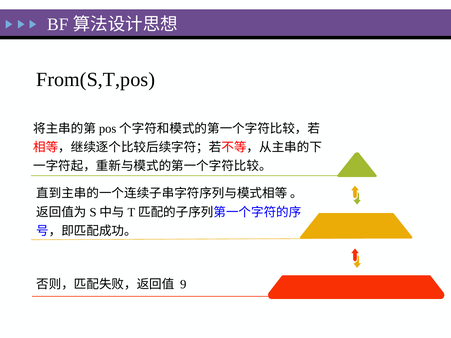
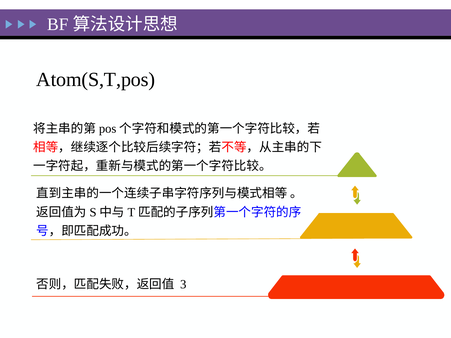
From(S,T,pos: From(S,T,pos -> Atom(S,T,pos
9: 9 -> 3
